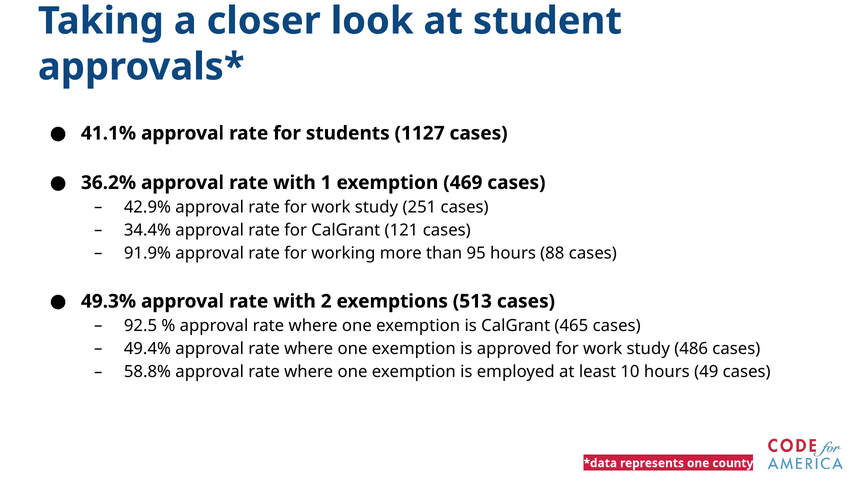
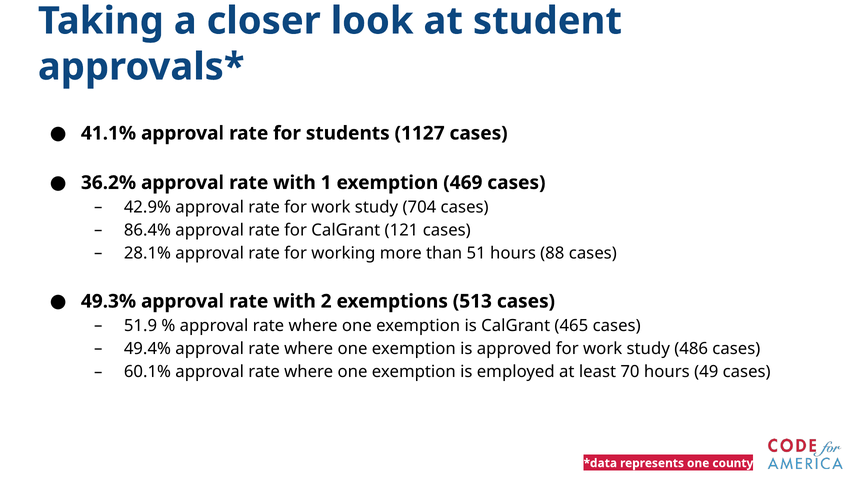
251: 251 -> 704
34.4%: 34.4% -> 86.4%
91.9%: 91.9% -> 28.1%
95: 95 -> 51
92.5: 92.5 -> 51.9
58.8%: 58.8% -> 60.1%
10: 10 -> 70
